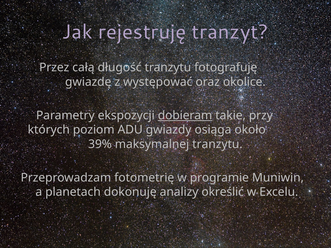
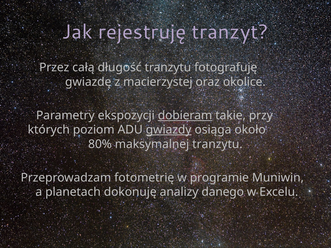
występować: występować -> macierzystej
gwiazdy underline: none -> present
39%: 39% -> 80%
określić: określić -> danego
